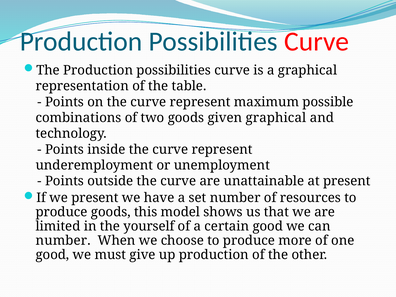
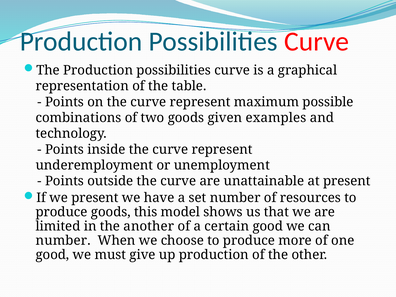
given graphical: graphical -> examples
yourself: yourself -> another
